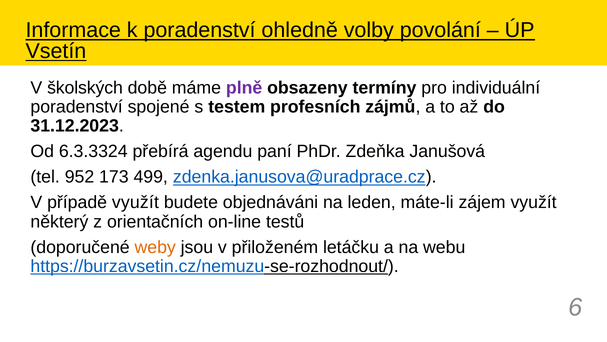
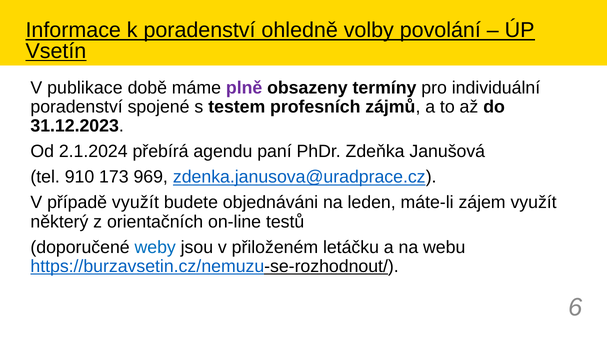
školských: školských -> publikace
6.3.3324: 6.3.3324 -> 2.1.2024
952: 952 -> 910
499: 499 -> 969
weby colour: orange -> blue
